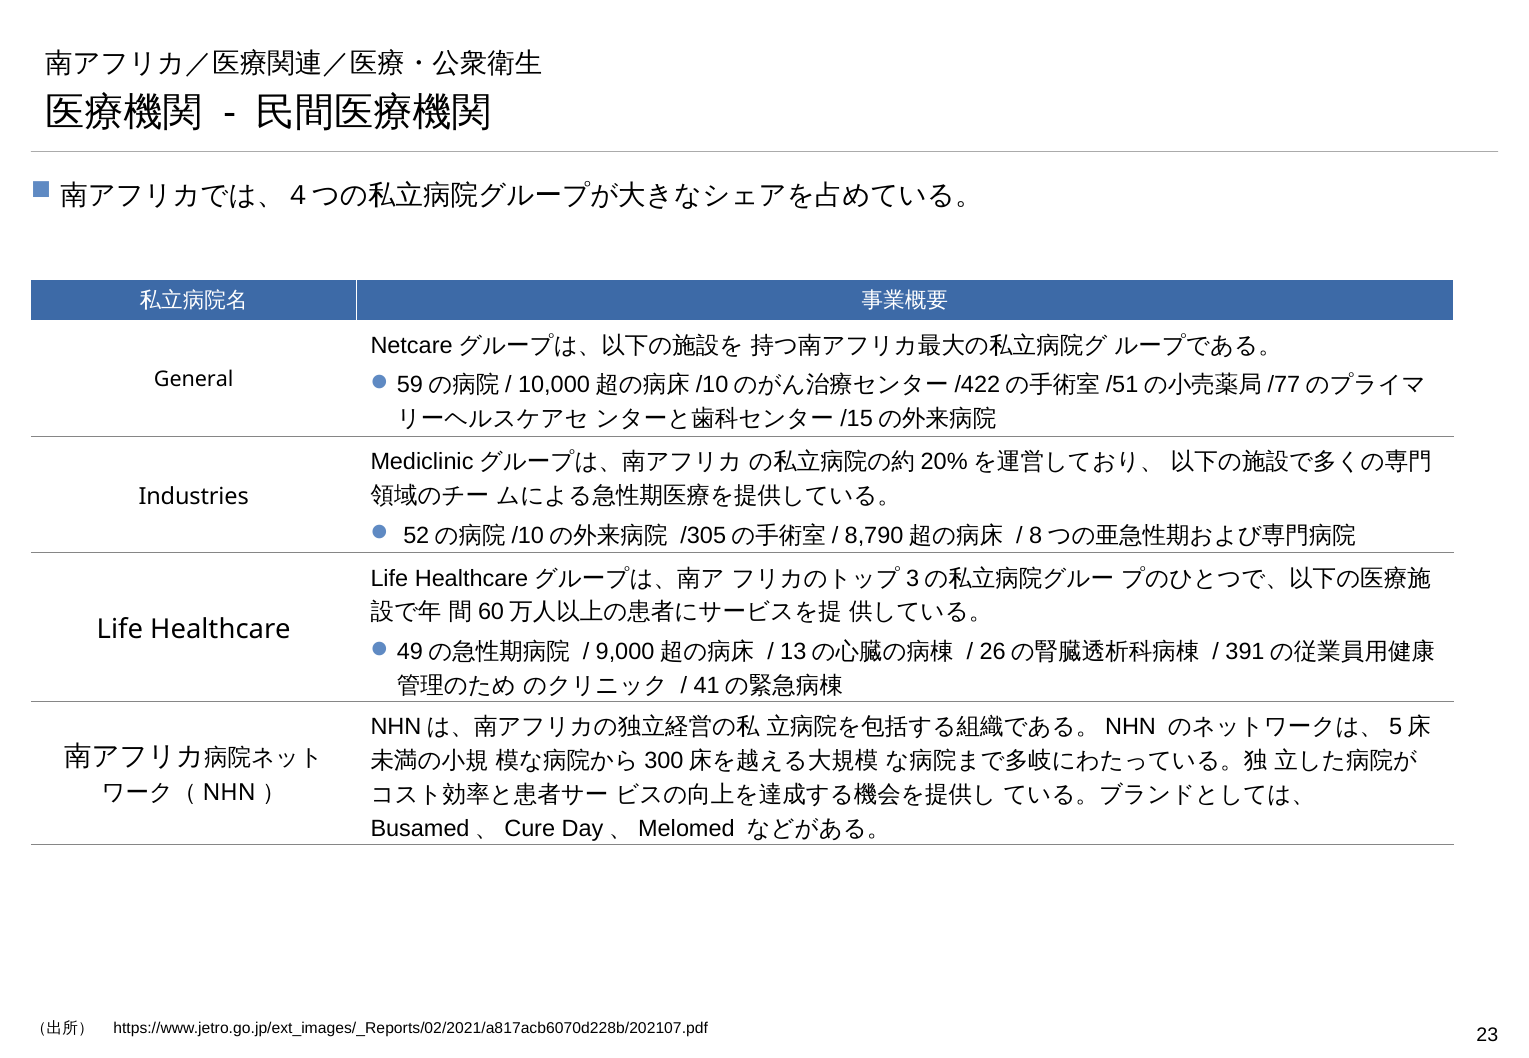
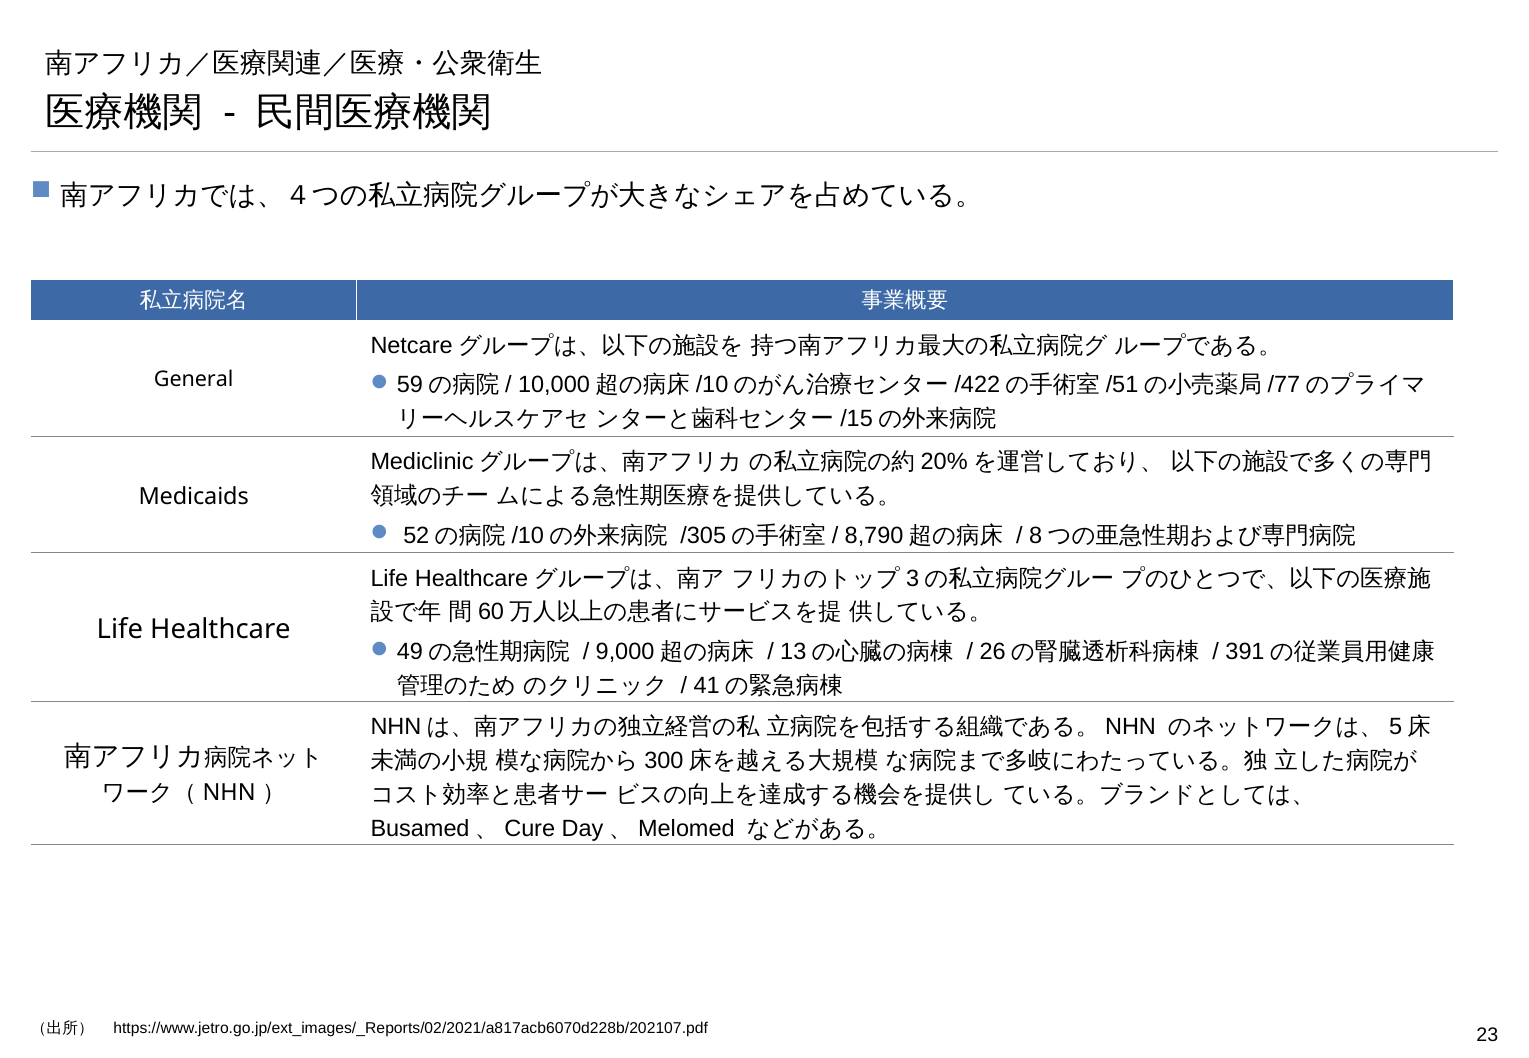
Industries: Industries -> Medicaids
